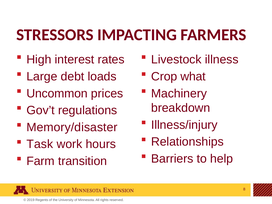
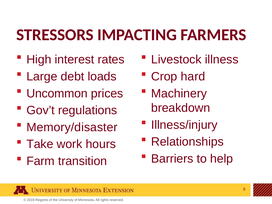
what: what -> hard
Task: Task -> Take
